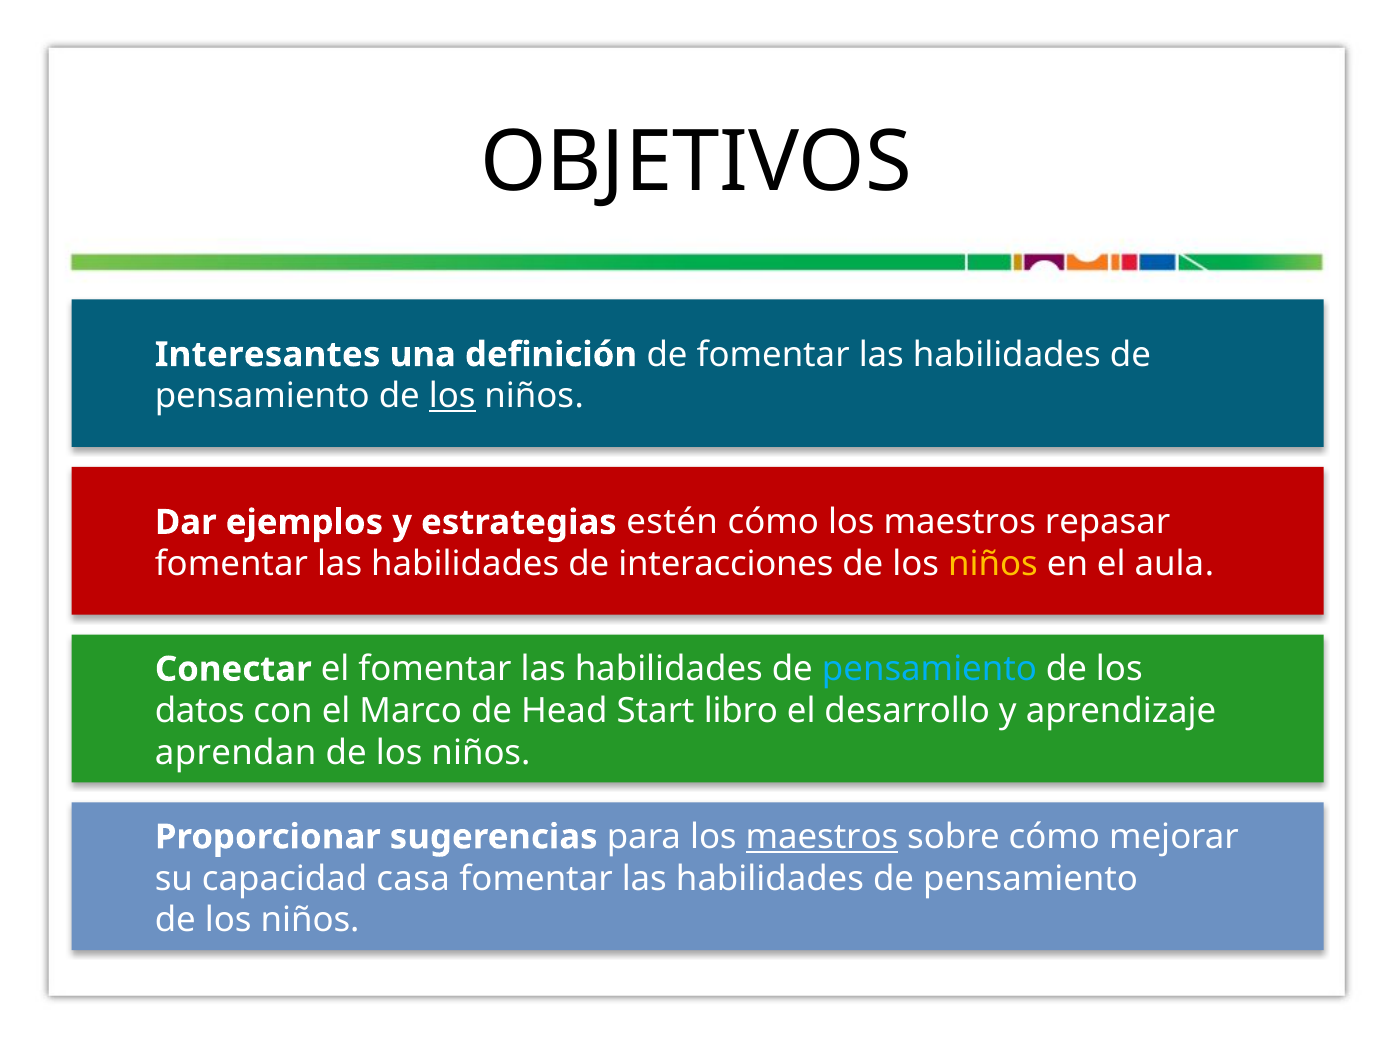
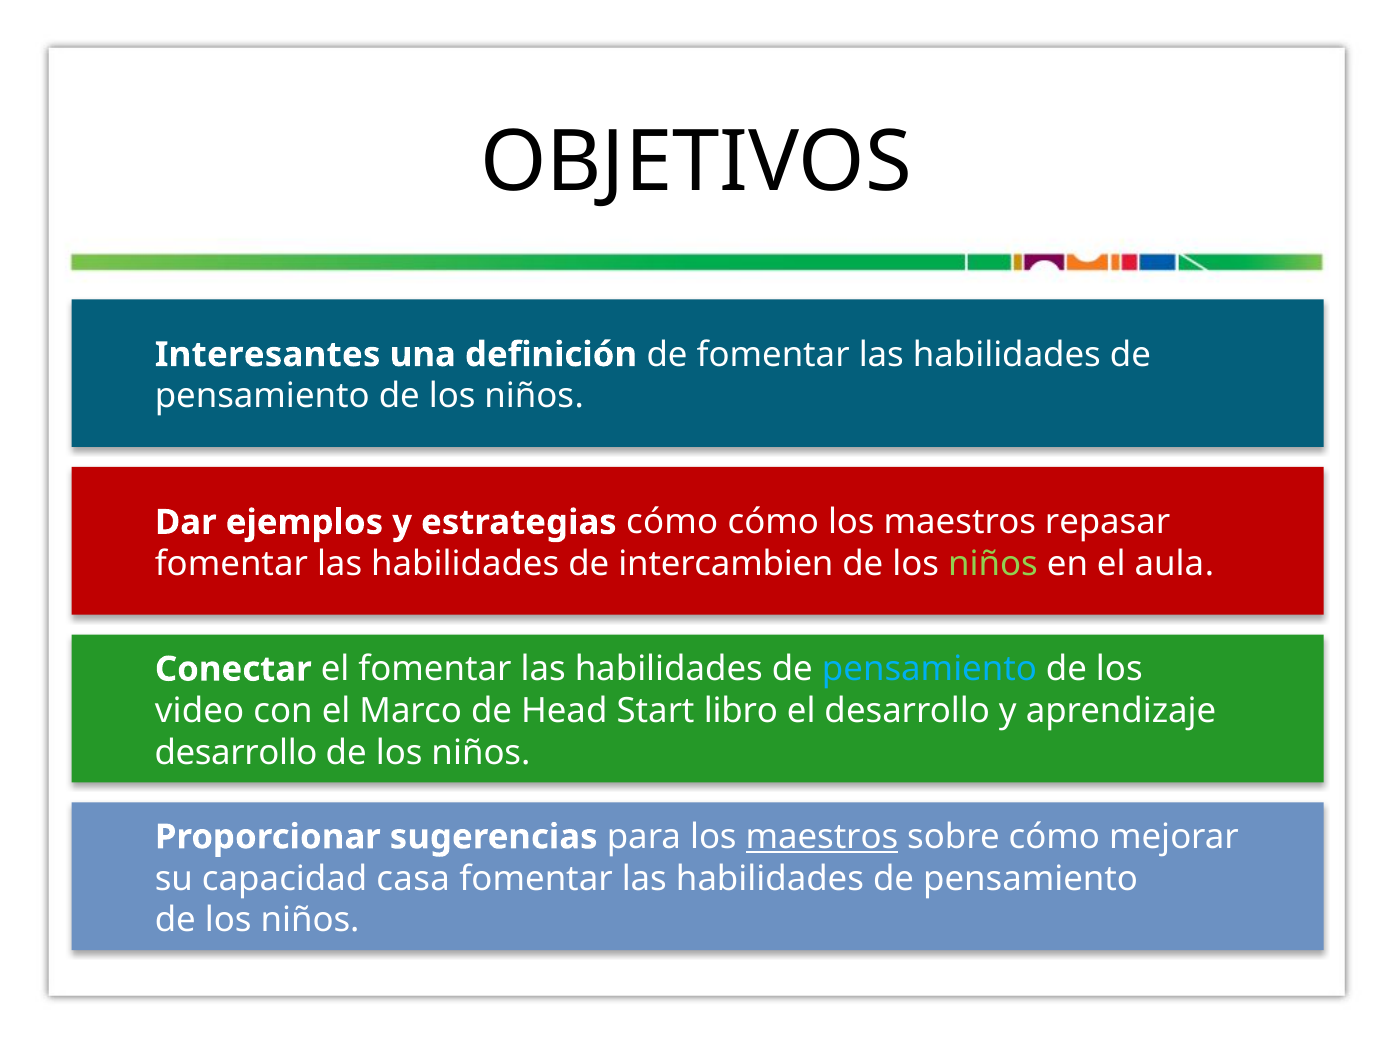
los at (452, 396) underline: present -> none
estrategias estén: estén -> cómo
interacciones: interacciones -> intercambien
niños at (993, 564) colour: yellow -> light green
datos: datos -> video
aprendan at (236, 753): aprendan -> desarrollo
